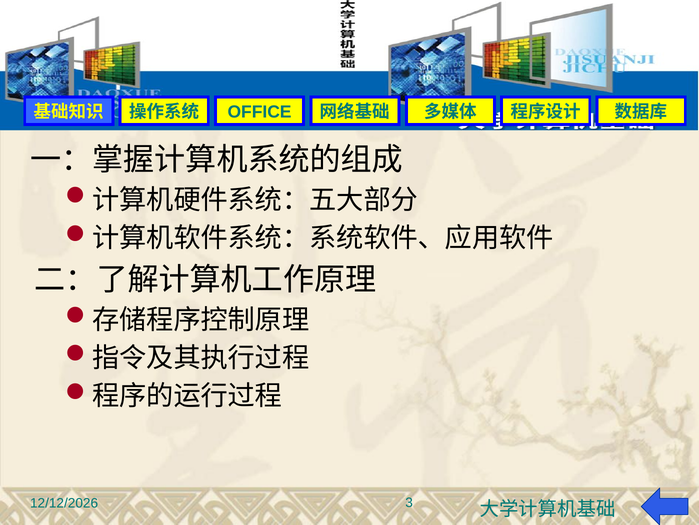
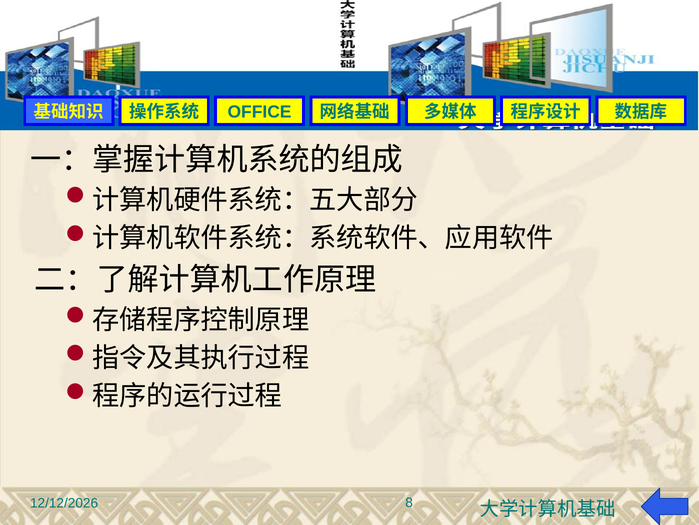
3: 3 -> 8
